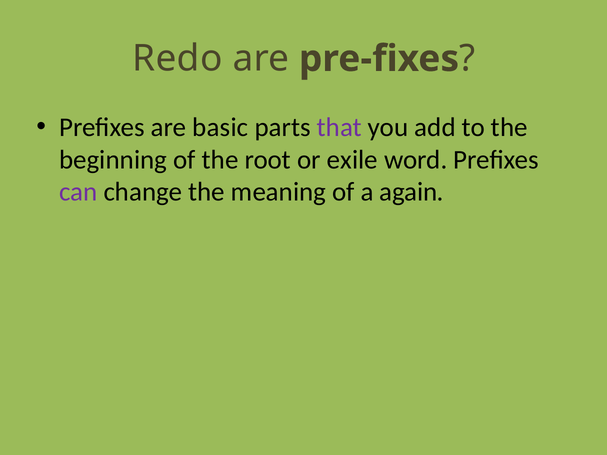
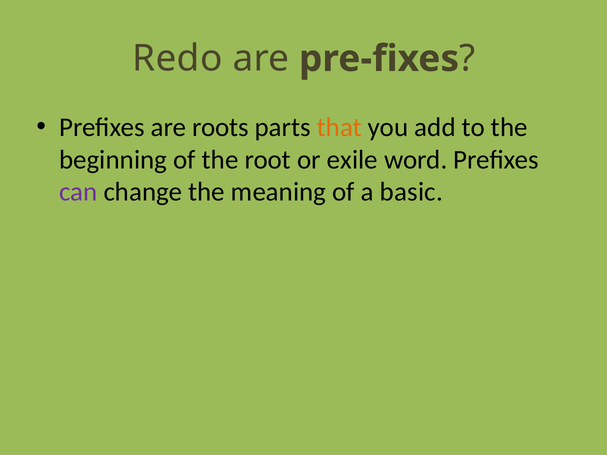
basic: basic -> roots
that colour: purple -> orange
again: again -> basic
